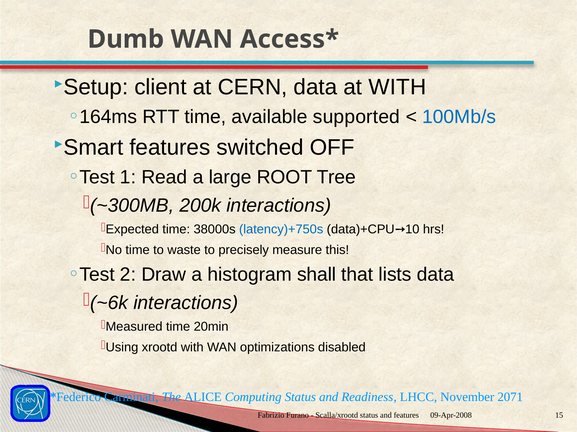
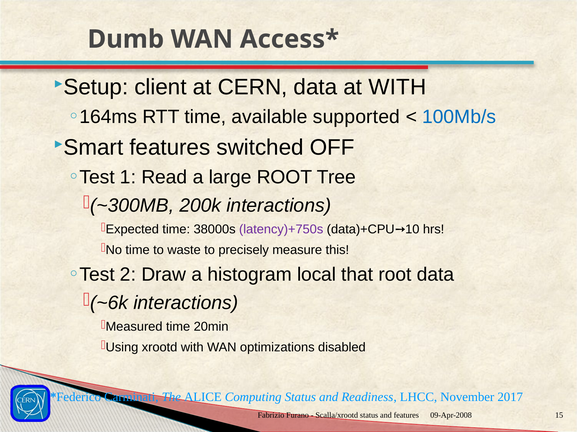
latency)+750s colour: blue -> purple
shall: shall -> local
that lists: lists -> root
2071: 2071 -> 2017
